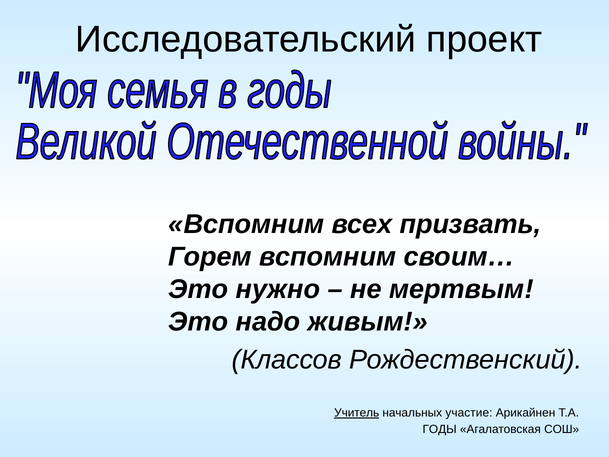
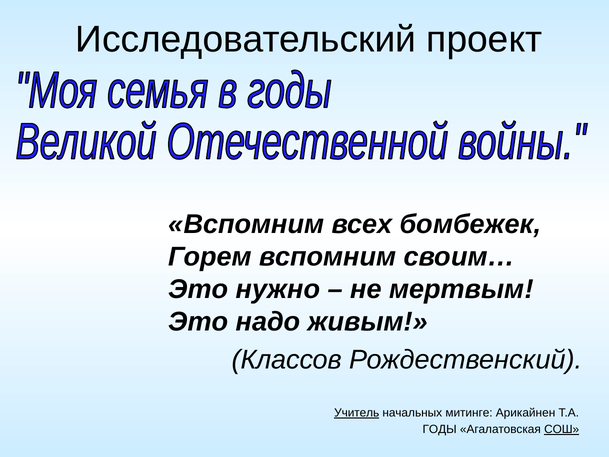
призвать: призвать -> бомбежек
участие: участие -> митинге
СОШ underline: none -> present
